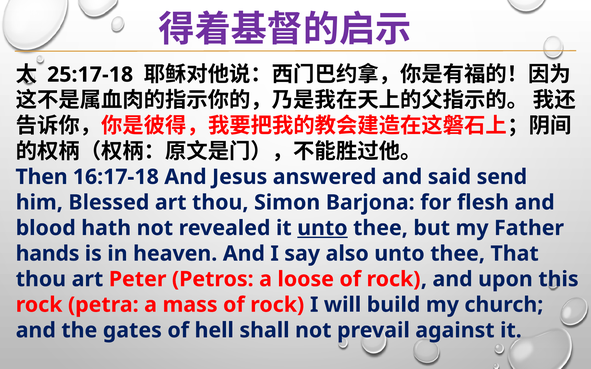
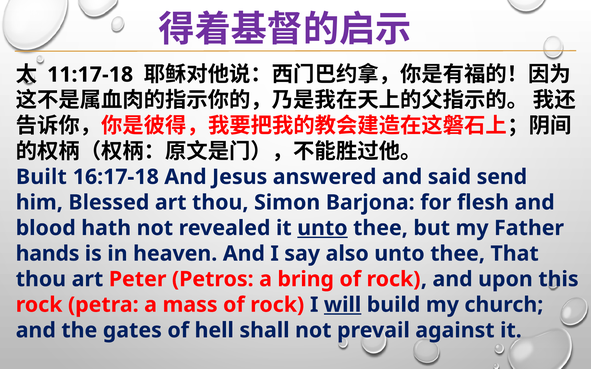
25:17-18: 25:17-18 -> 11:17-18
Then: Then -> Built
loose: loose -> bring
will underline: none -> present
